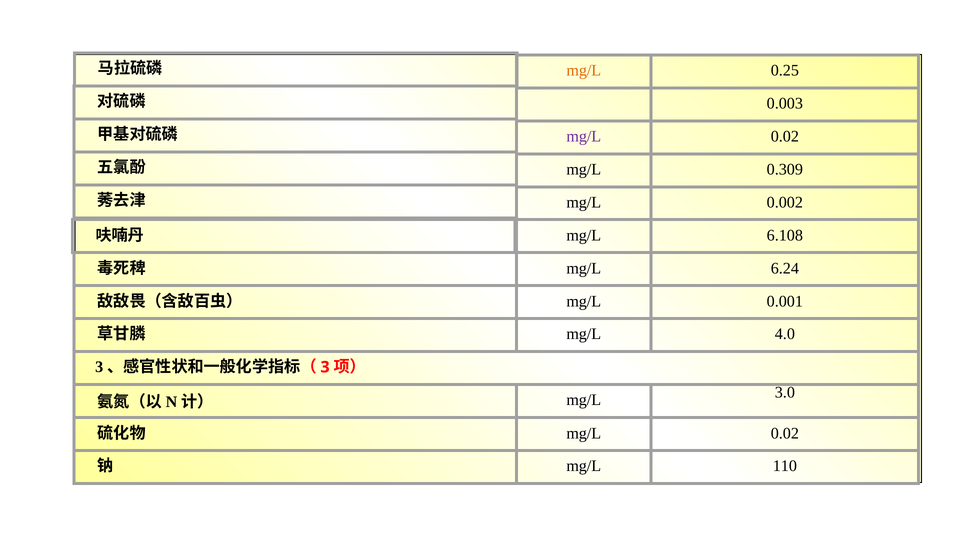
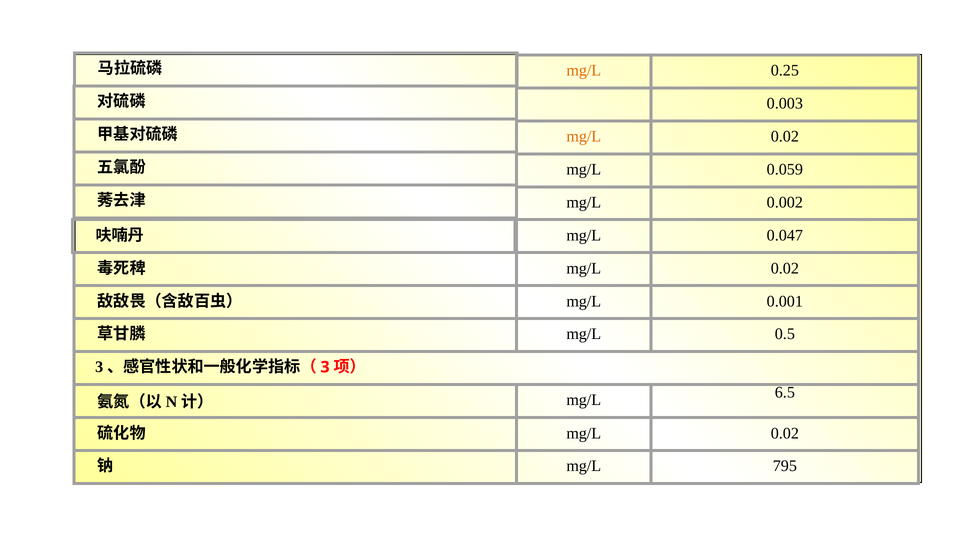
mg/L at (584, 136) colour: purple -> orange
0.309: 0.309 -> 0.059
6.108: 6.108 -> 0.047
6.24 at (785, 268): 6.24 -> 0.02
4.0: 4.0 -> 0.5
3.0: 3.0 -> 6.5
110: 110 -> 795
